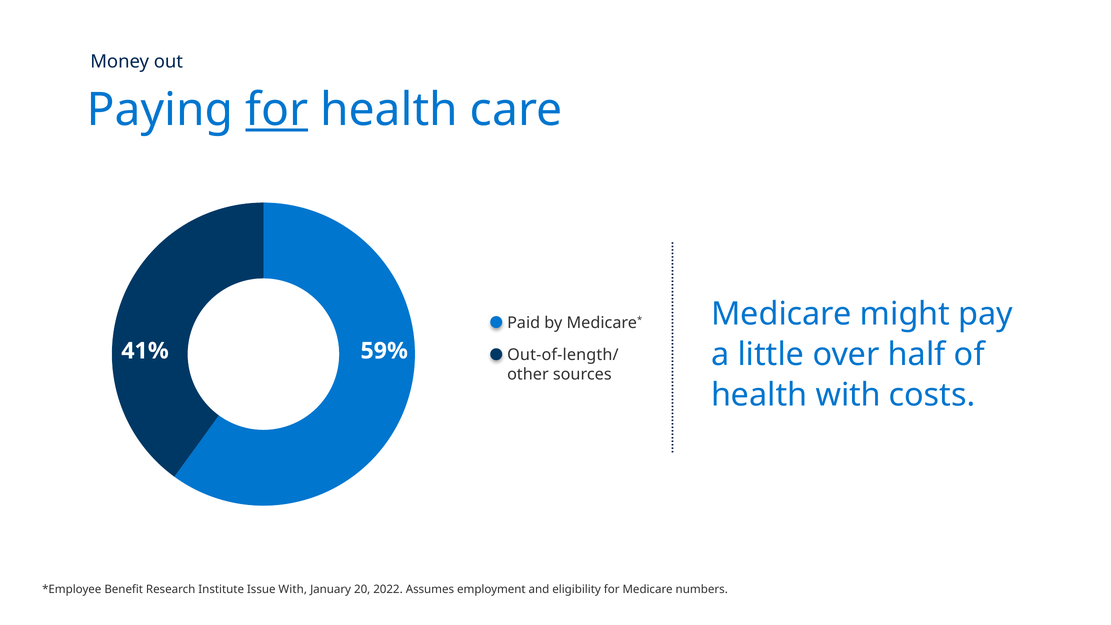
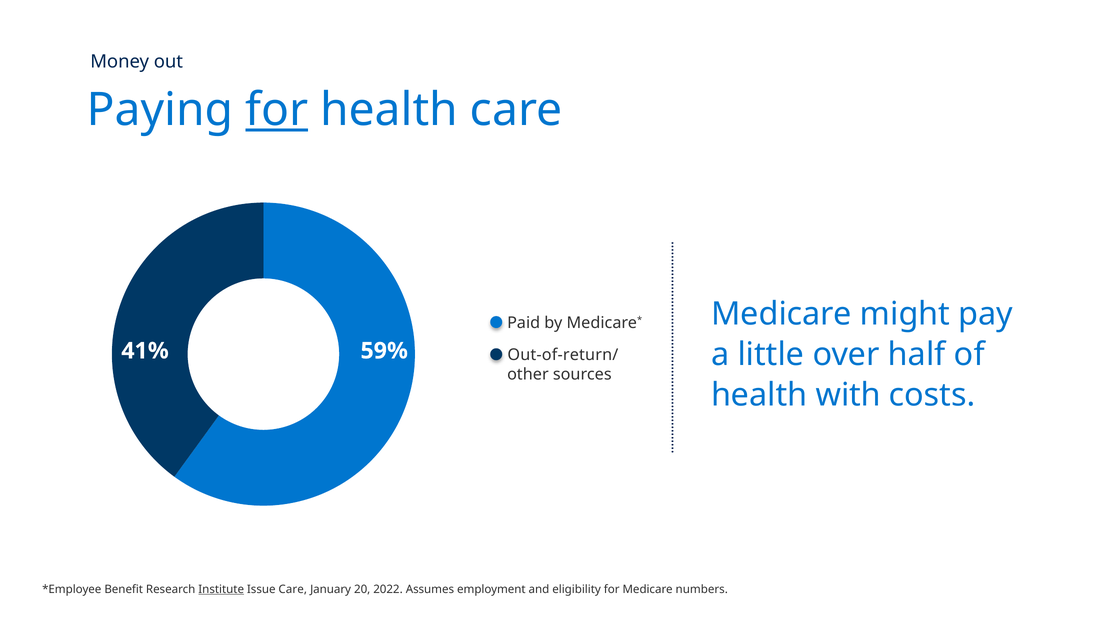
Out-of-length/: Out-of-length/ -> Out-of-return/
Institute underline: none -> present
Issue With: With -> Care
